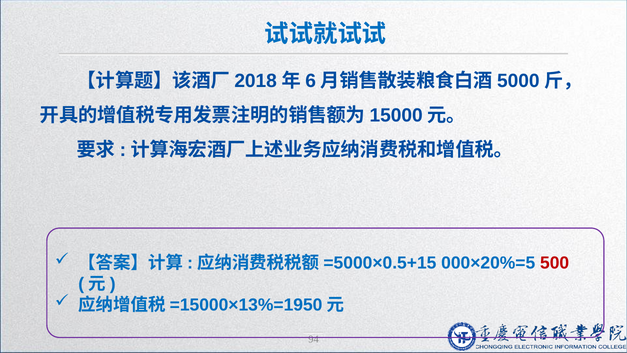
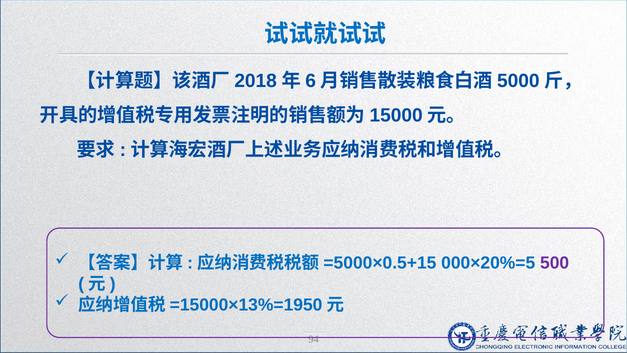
500 colour: red -> purple
